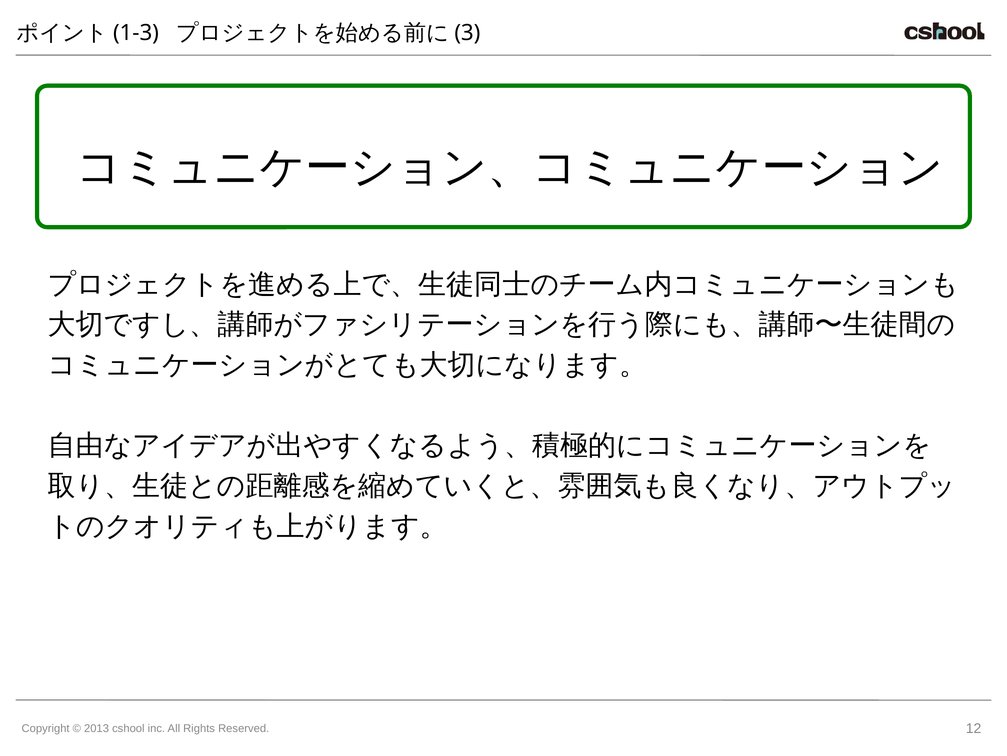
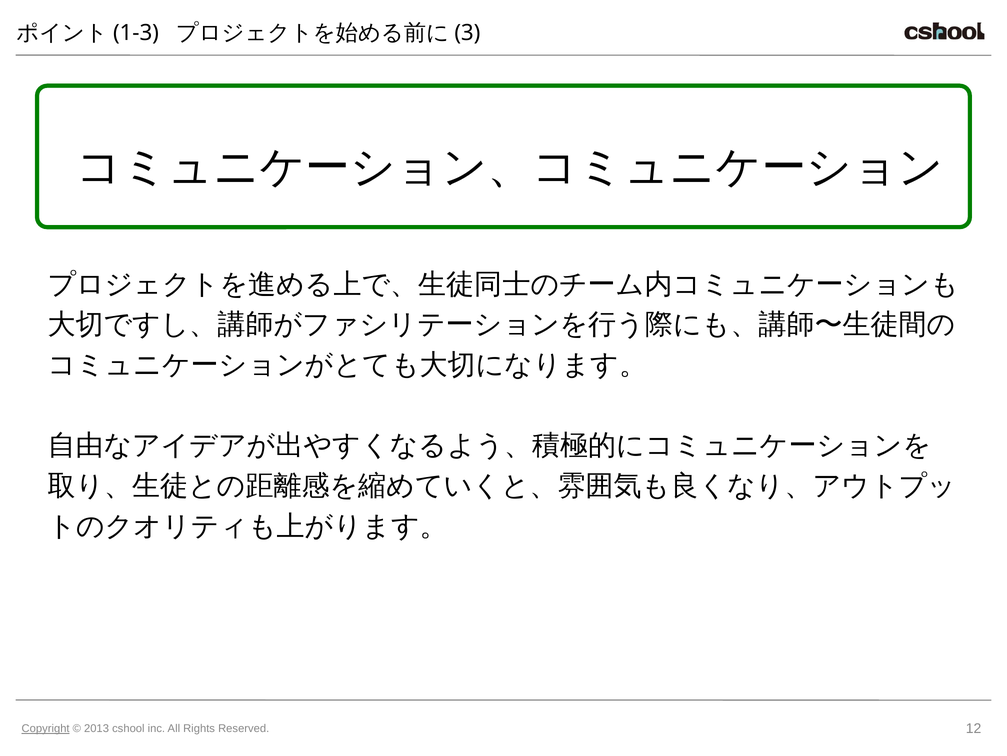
Copyright underline: none -> present
